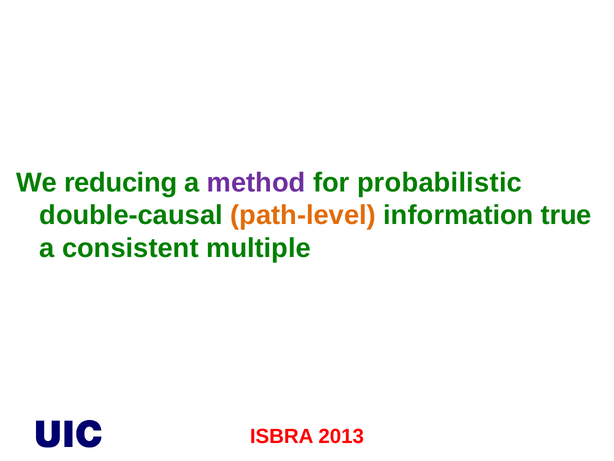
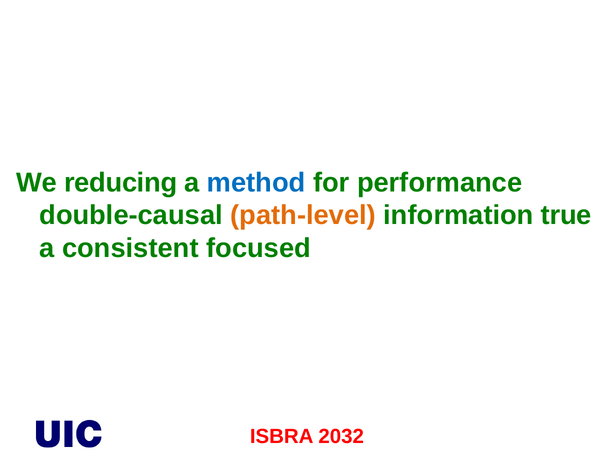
method colour: purple -> blue
probabilistic: probabilistic -> performance
multiple: multiple -> focused
2013: 2013 -> 2032
